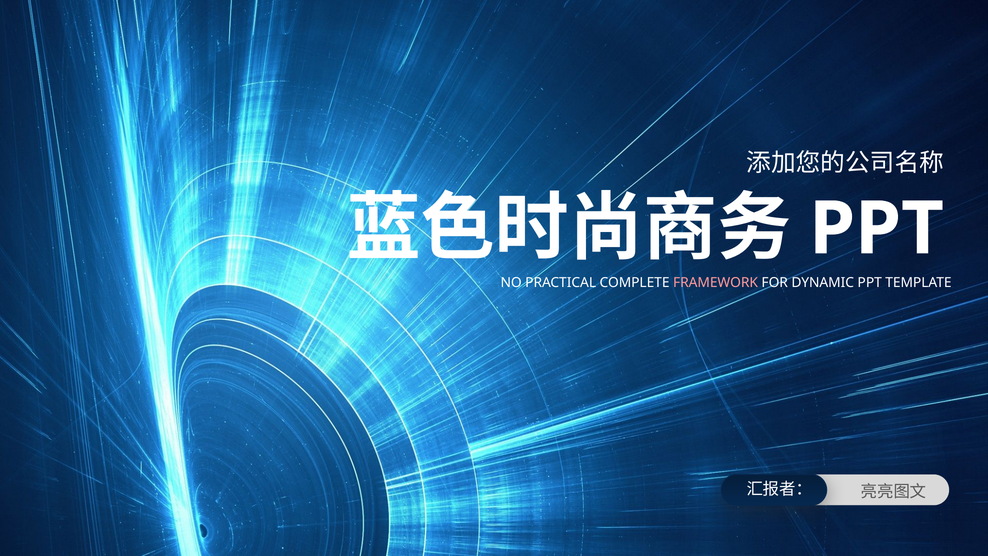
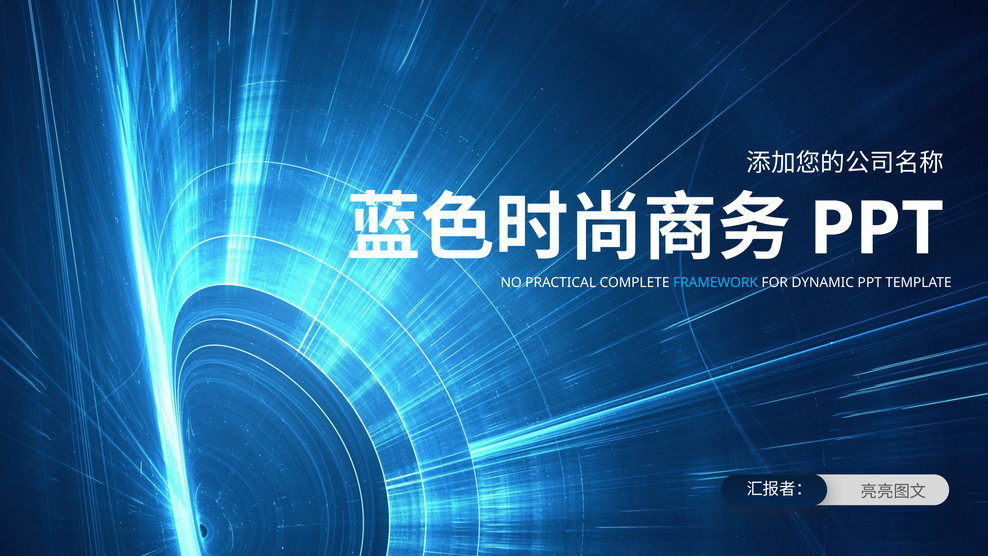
FRAMEWORK colour: pink -> light blue
